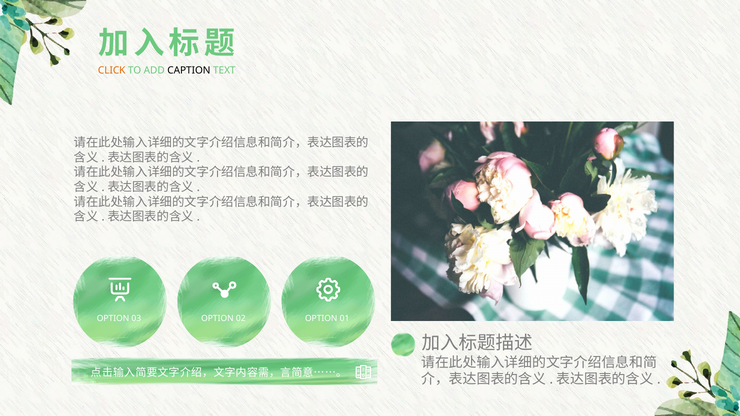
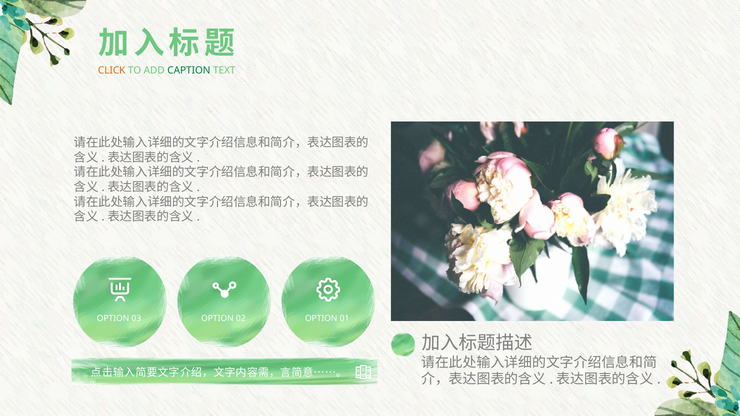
CAPTION colour: black -> green
